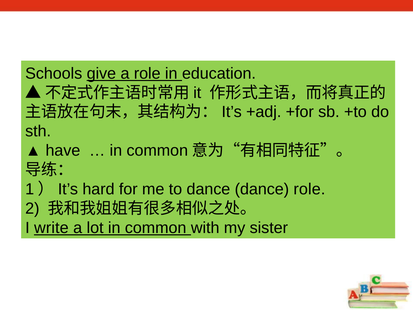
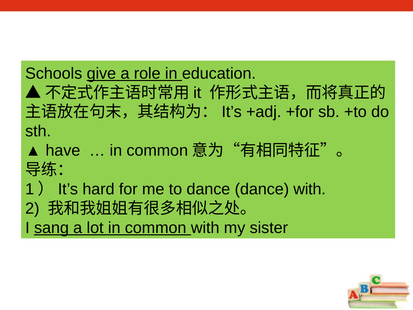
dance role: role -> with
write: write -> sang
